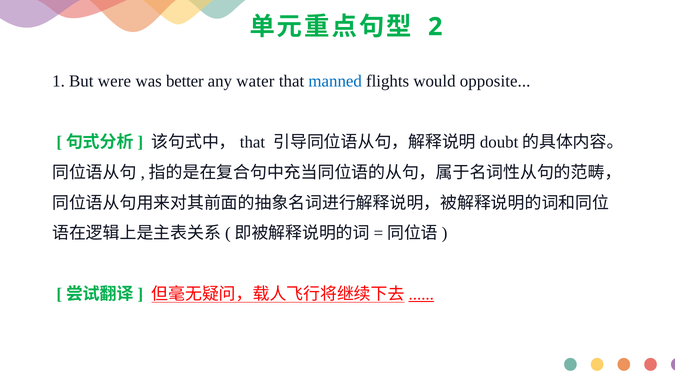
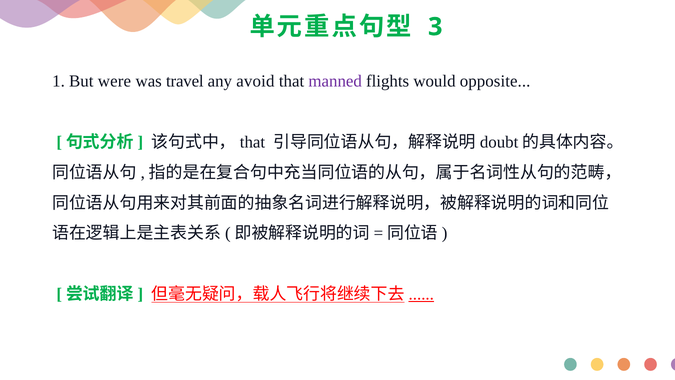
2: 2 -> 3
better: better -> travel
water: water -> avoid
manned colour: blue -> purple
